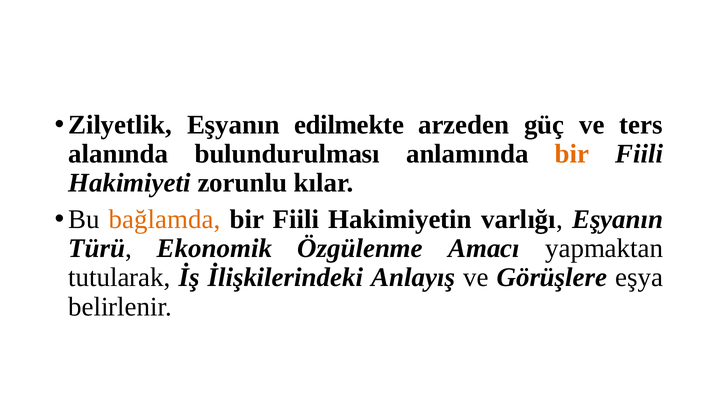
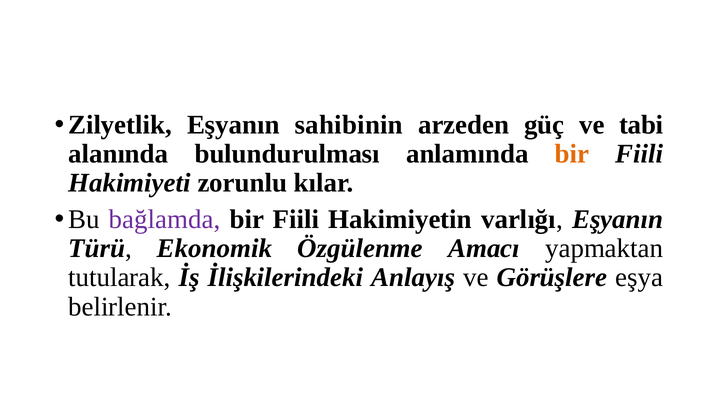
edilmekte: edilmekte -> sahibinin
ters: ters -> tabi
bağlamda colour: orange -> purple
